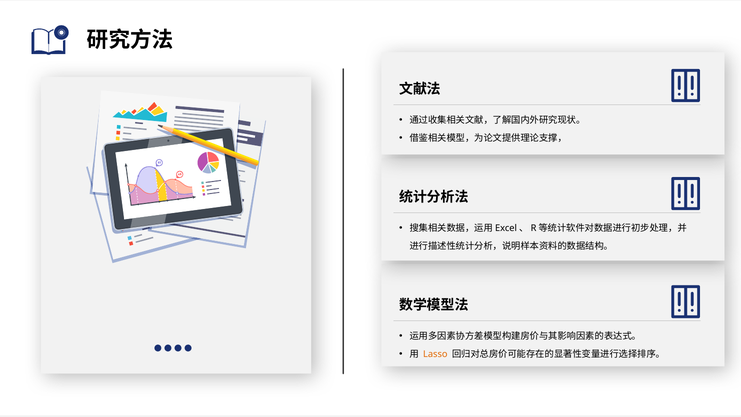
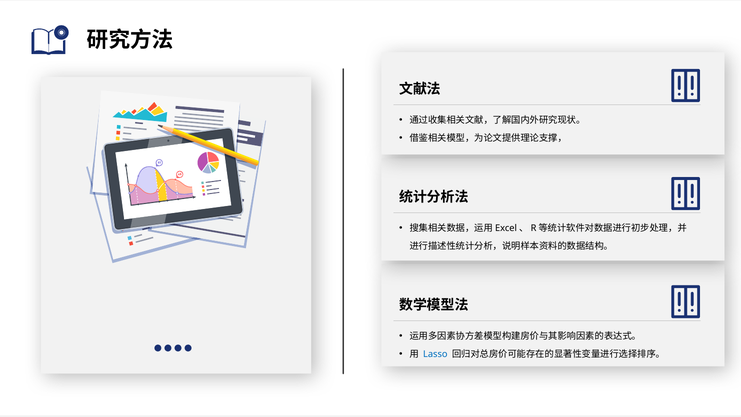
Lasso colour: orange -> blue
